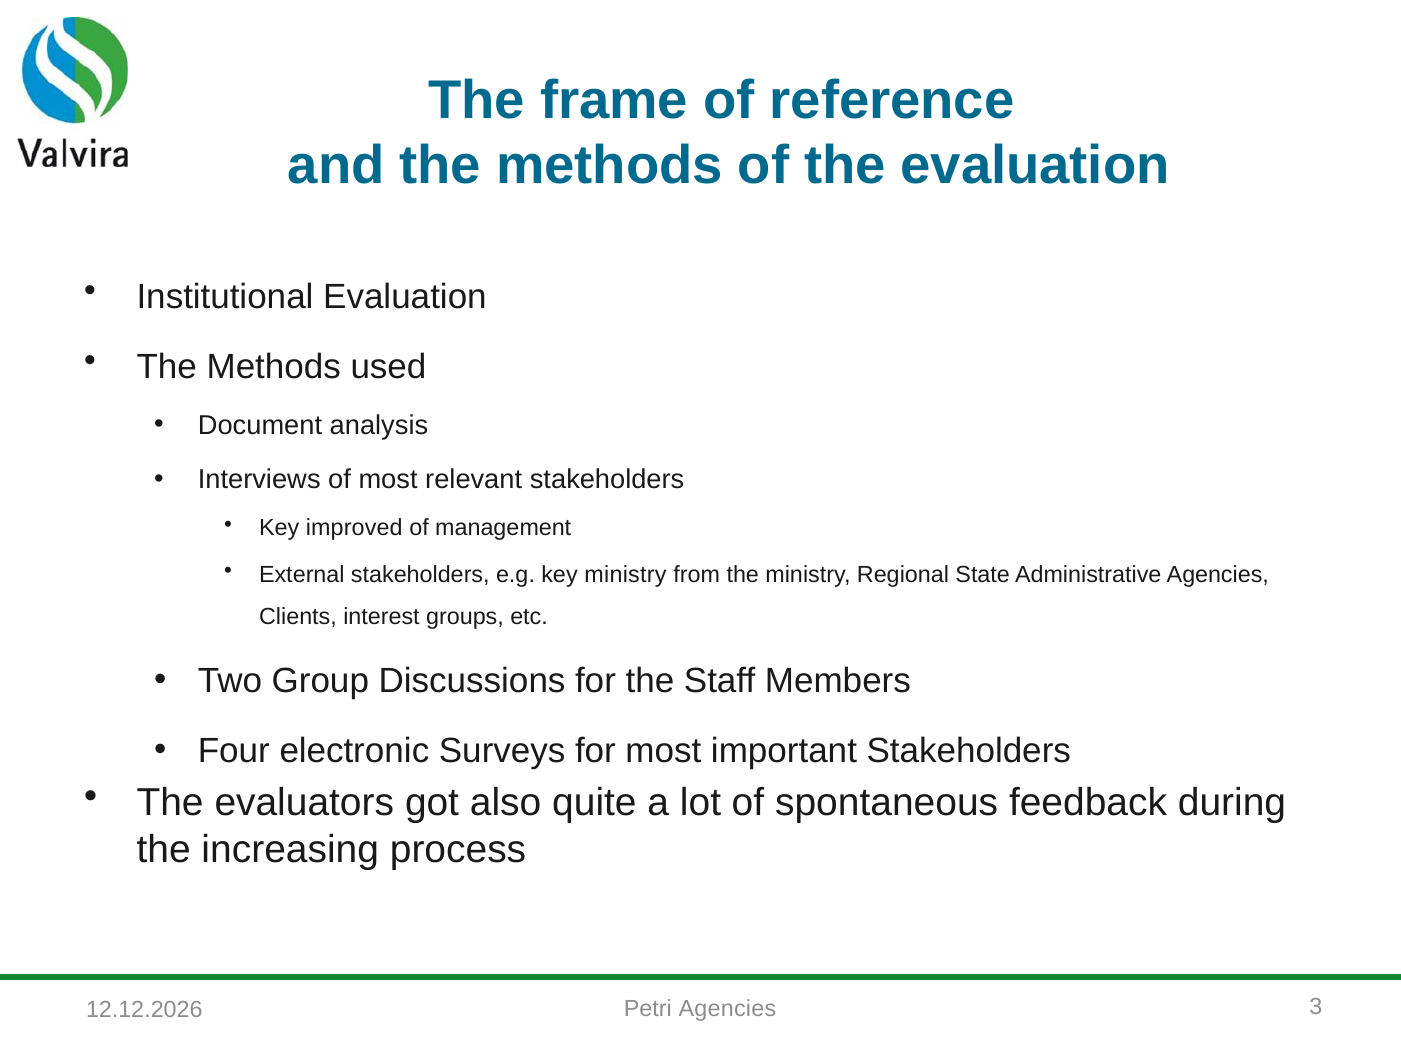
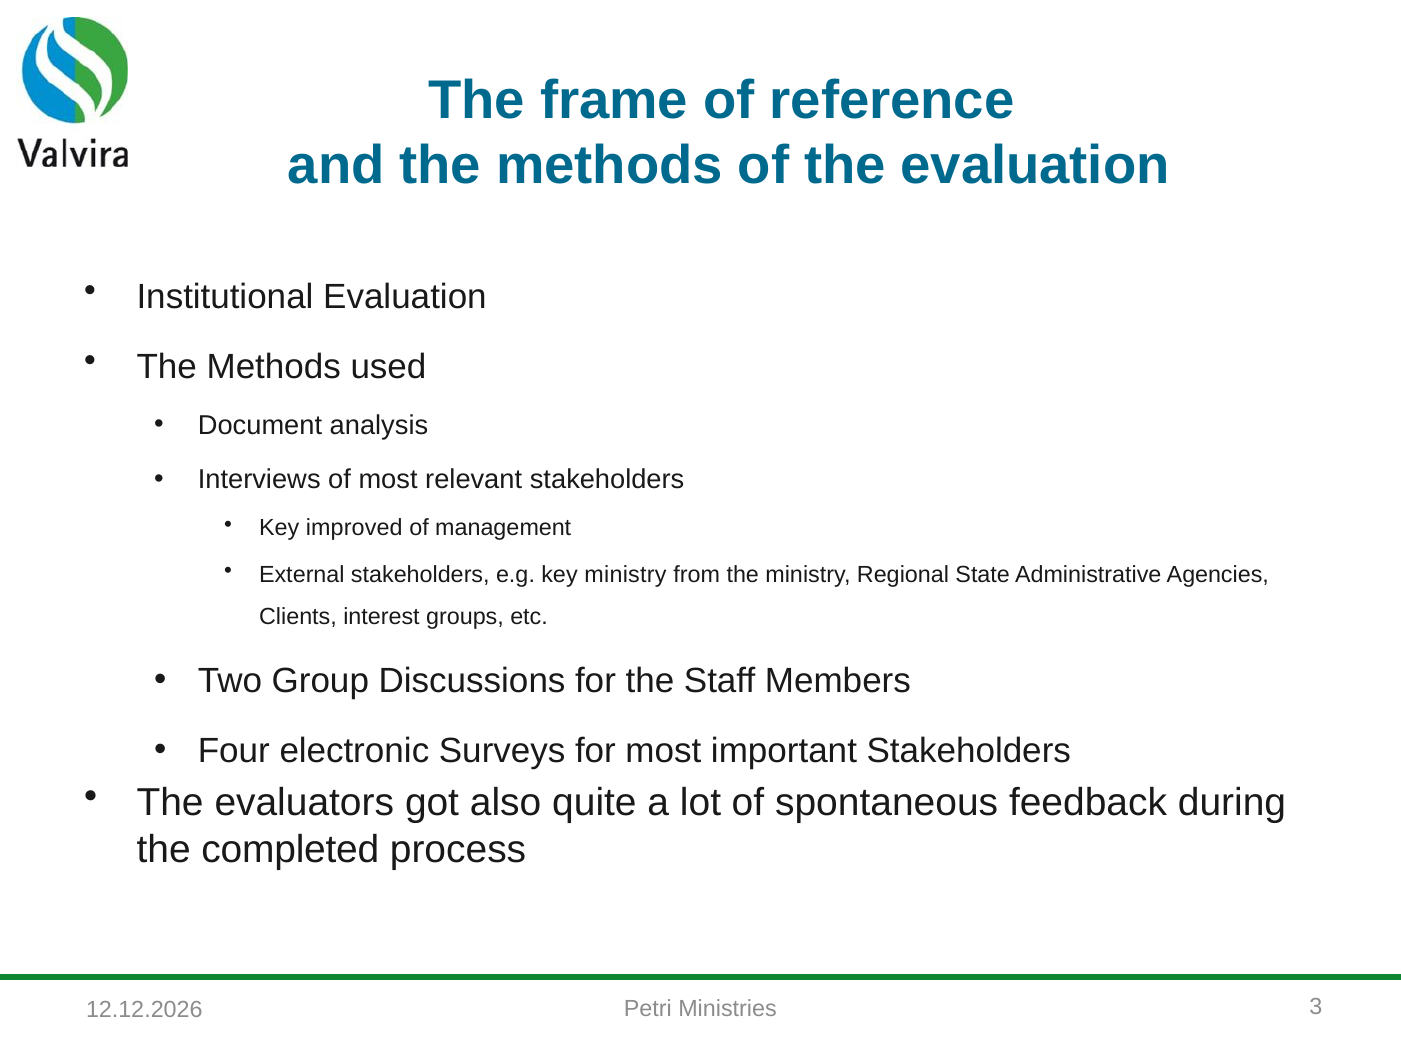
increasing: increasing -> completed
Petri Agencies: Agencies -> Ministries
